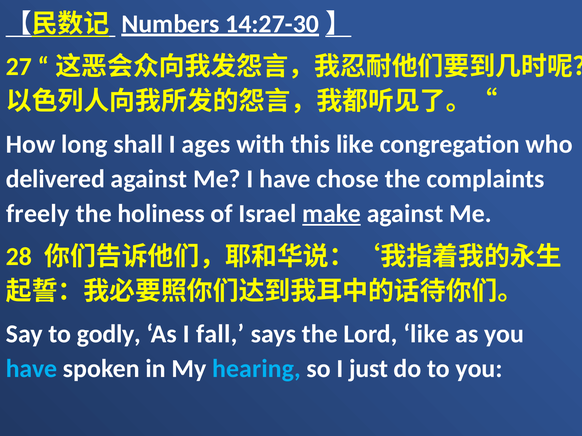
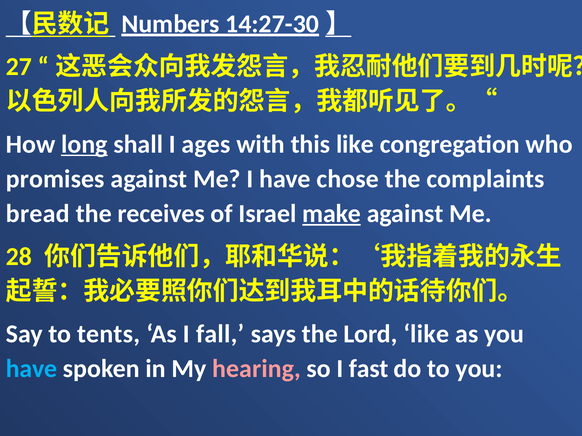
long underline: none -> present
delivered: delivered -> promises
freely: freely -> bread
holiness: holiness -> receives
godly: godly -> tents
hearing colour: light blue -> pink
just: just -> fast
